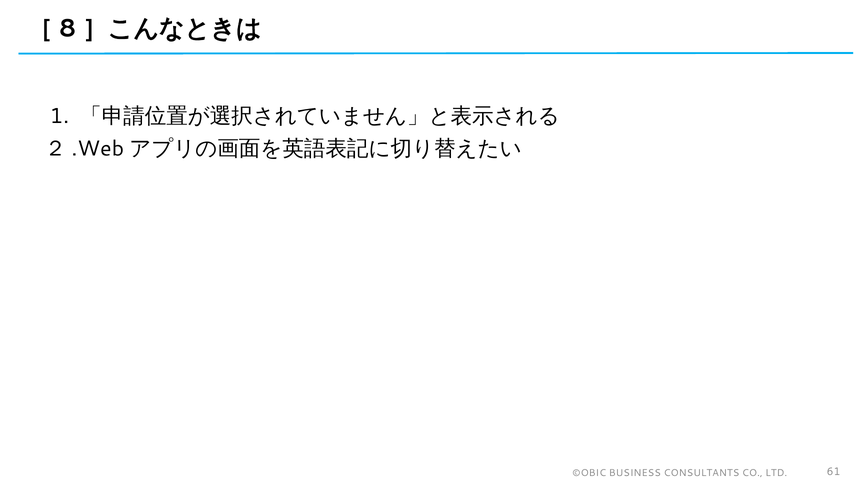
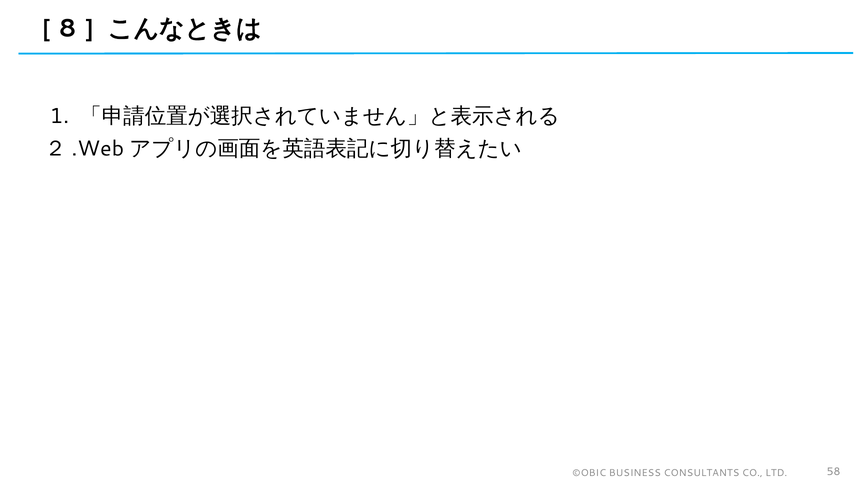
61: 61 -> 58
